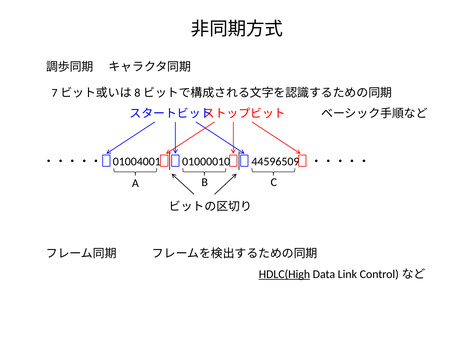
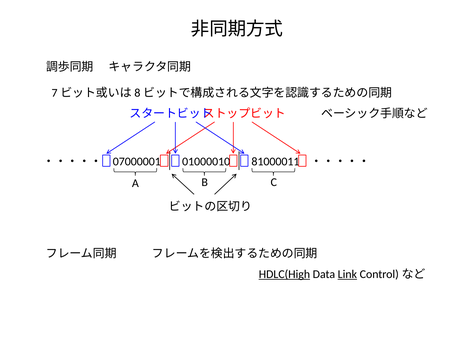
01004001: 01004001 -> 07000001
44596509: 44596509 -> 81000011
Link underline: none -> present
